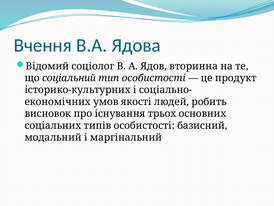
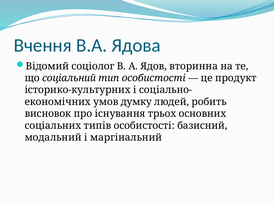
якості: якості -> думку
